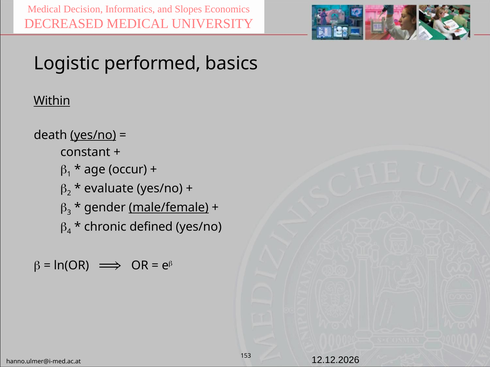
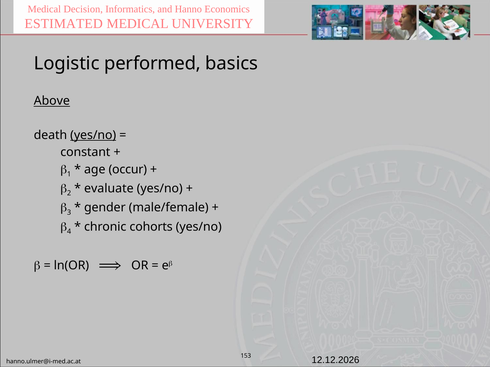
Slopes: Slopes -> Hanno
DECREASED: DECREASED -> ESTIMATED
Within: Within -> Above
male/female underline: present -> none
defined: defined -> cohorts
